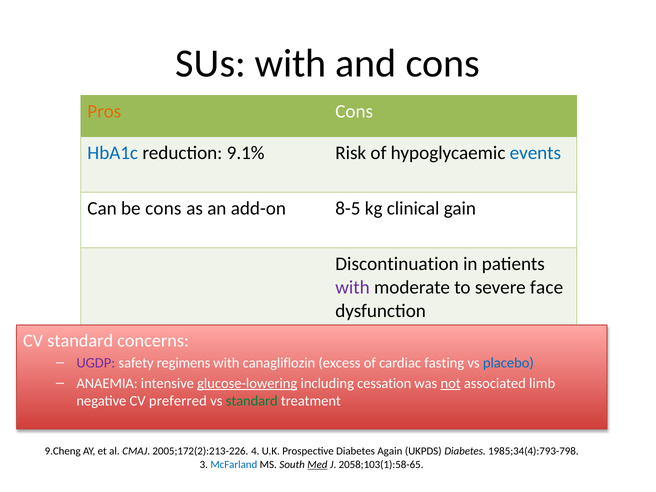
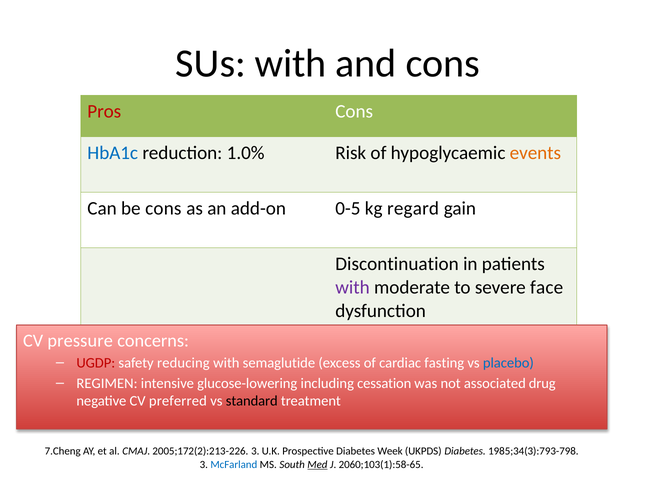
Pros colour: orange -> red
9.1%: 9.1% -> 1.0%
events colour: blue -> orange
8-5: 8-5 -> 0-5
clinical: clinical -> regard
CV standard: standard -> pressure
UGDP colour: purple -> red
regimens: regimens -> reducing
canagliflozin: canagliflozin -> semaglutide
ANAEMIA: ANAEMIA -> REGIMEN
glucose-lowering underline: present -> none
not underline: present -> none
limb: limb -> drug
standard at (252, 401) colour: green -> black
9.Cheng: 9.Cheng -> 7.Cheng
2005;172(2):213-226 4: 4 -> 3
Again: Again -> Week
1985;34(4):793-798: 1985;34(4):793-798 -> 1985;34(3):793-798
2058;103(1):58-65: 2058;103(1):58-65 -> 2060;103(1):58-65
